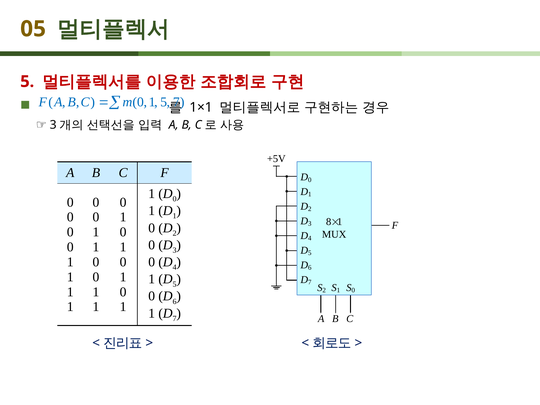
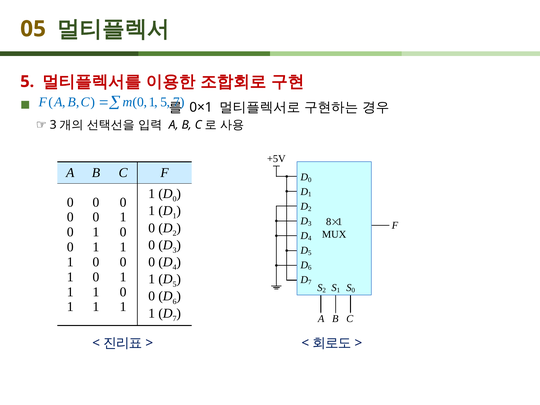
1×1: 1×1 -> 0×1
